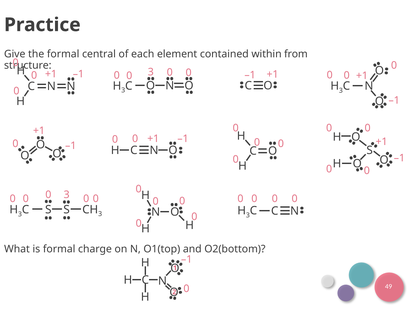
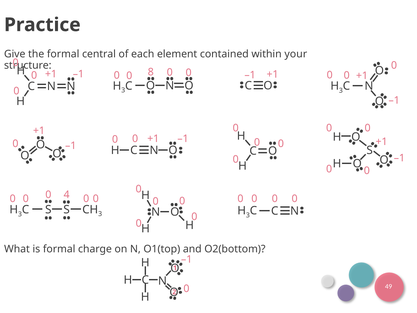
from: from -> your
–1 0 0 3: 3 -> 8
0 0 0 3: 3 -> 4
